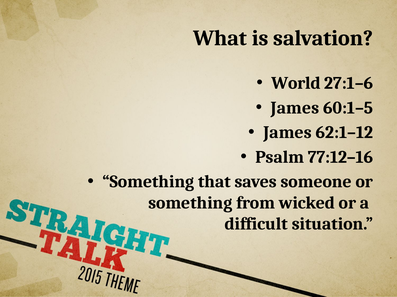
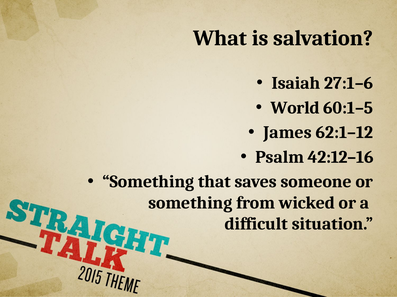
World: World -> Isaiah
James at (295, 108): James -> World
77:12–16: 77:12–16 -> 42:12–16
